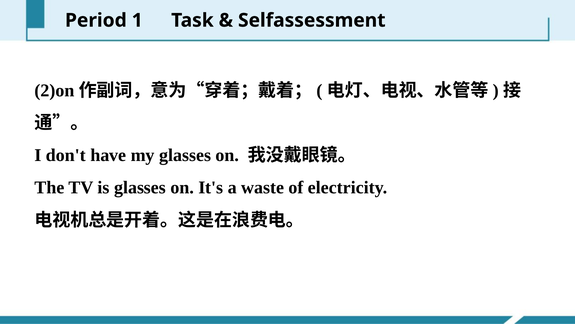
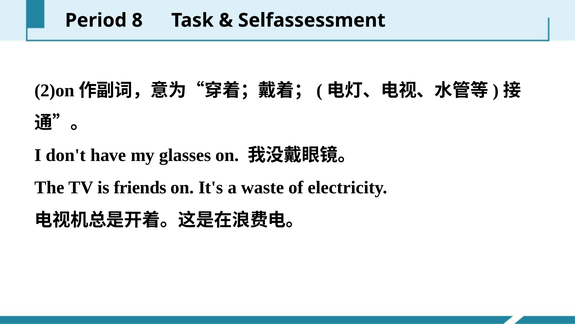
1: 1 -> 8
is glasses: glasses -> friends
